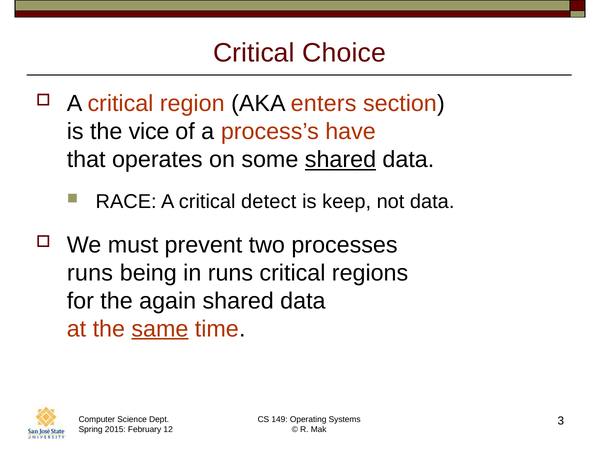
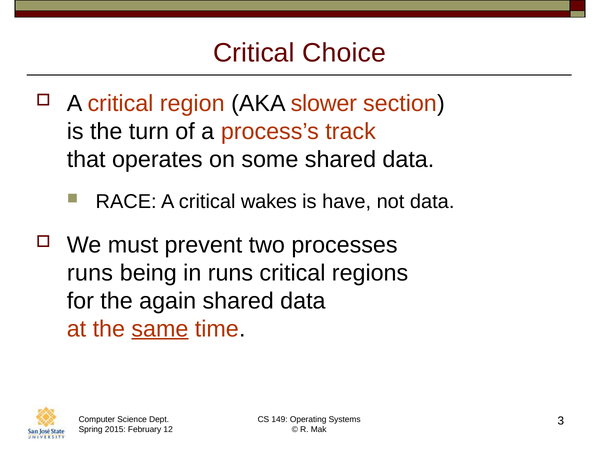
enters: enters -> slower
vice: vice -> turn
have: have -> track
shared at (340, 160) underline: present -> none
detect: detect -> wakes
keep: keep -> have
